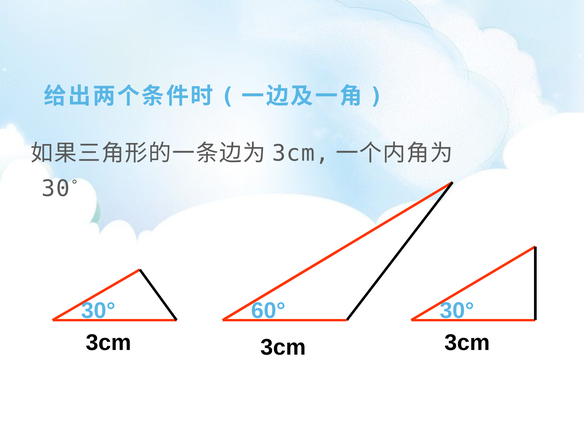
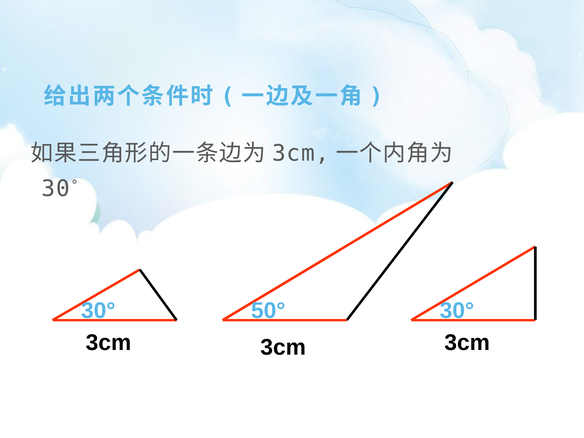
60°: 60° -> 50°
